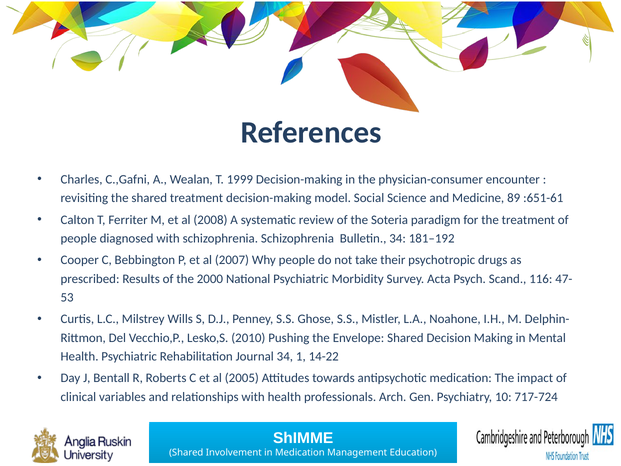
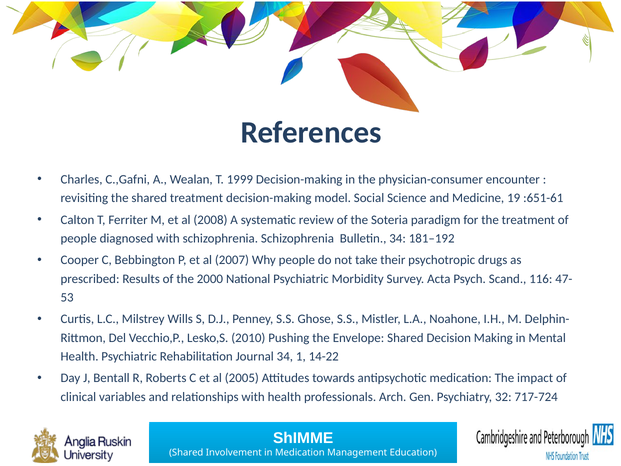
89: 89 -> 19
10: 10 -> 32
